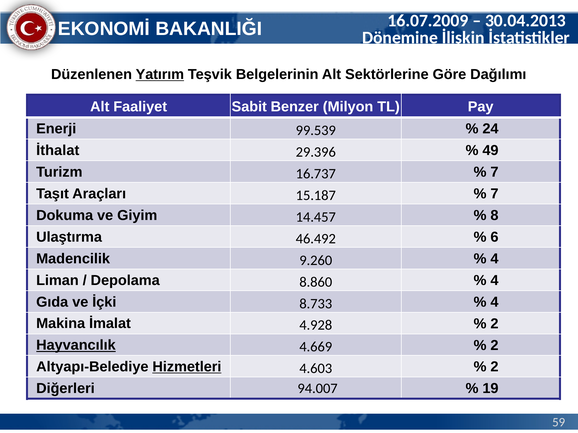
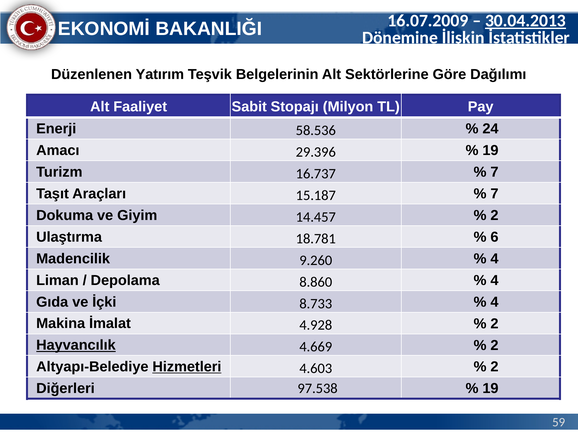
30.04.2013 underline: none -> present
Yatırım underline: present -> none
Benzer: Benzer -> Stopajı
99.539: 99.539 -> 58.536
İthalat: İthalat -> Amacı
49 at (491, 151): 49 -> 19
8 at (495, 216): 8 -> 2
46.492: 46.492 -> 18.781
94.007: 94.007 -> 97.538
